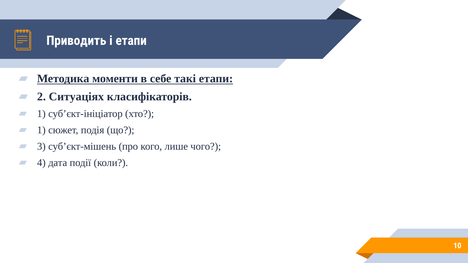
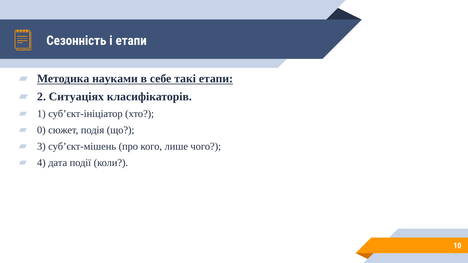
Приводить: Приводить -> Сезонність
моменти: моменти -> науками
1 at (41, 130): 1 -> 0
